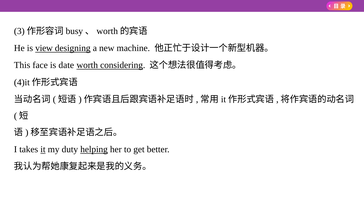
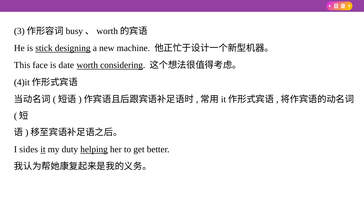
view: view -> stick
takes: takes -> sides
